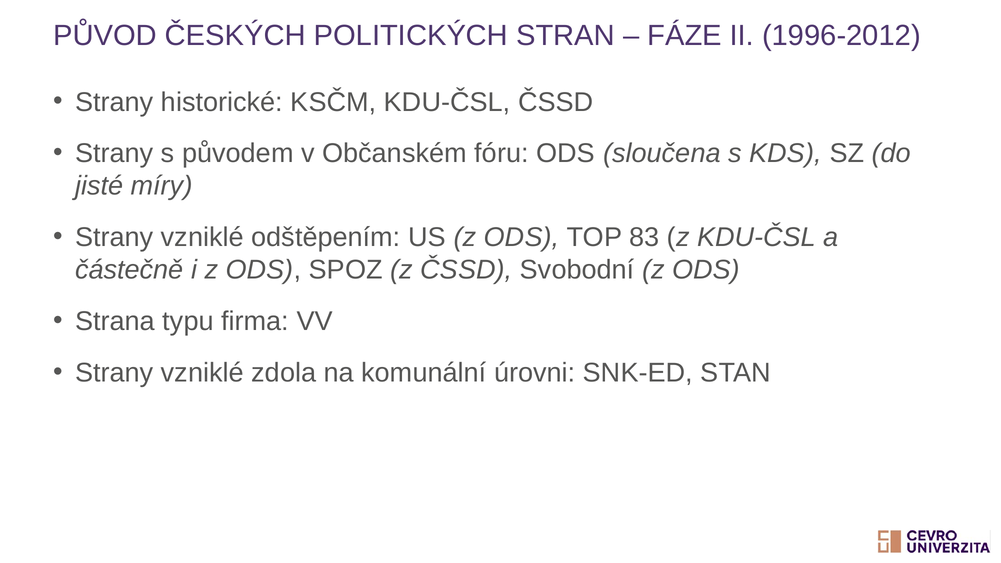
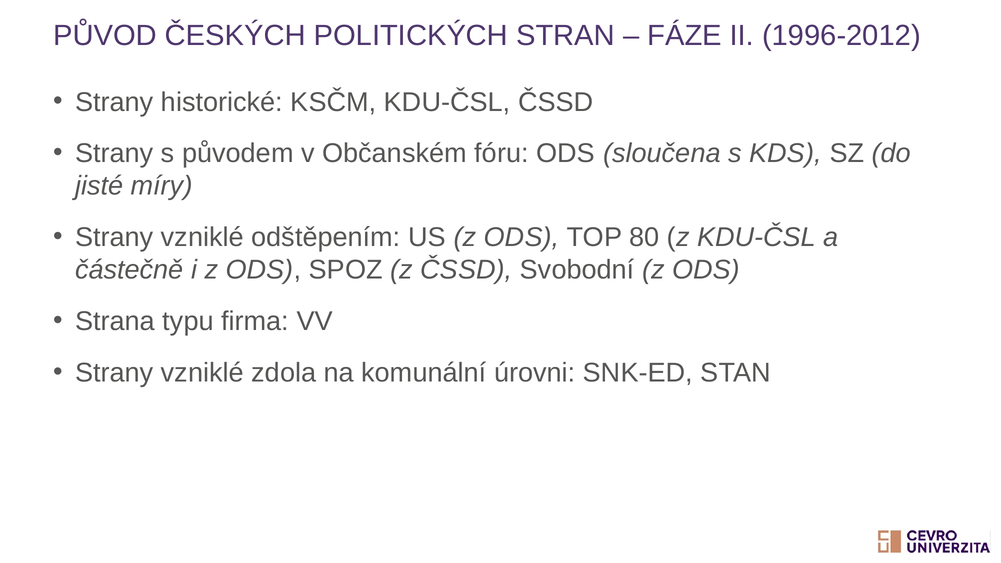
83: 83 -> 80
